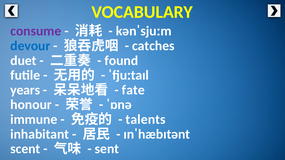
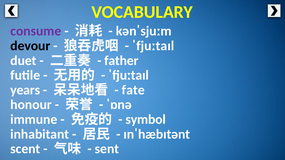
devour colour: blue -> black
catches at (153, 46): catches -> ˈfjuːtaɪl
found: found -> father
talents: talents -> symbol
